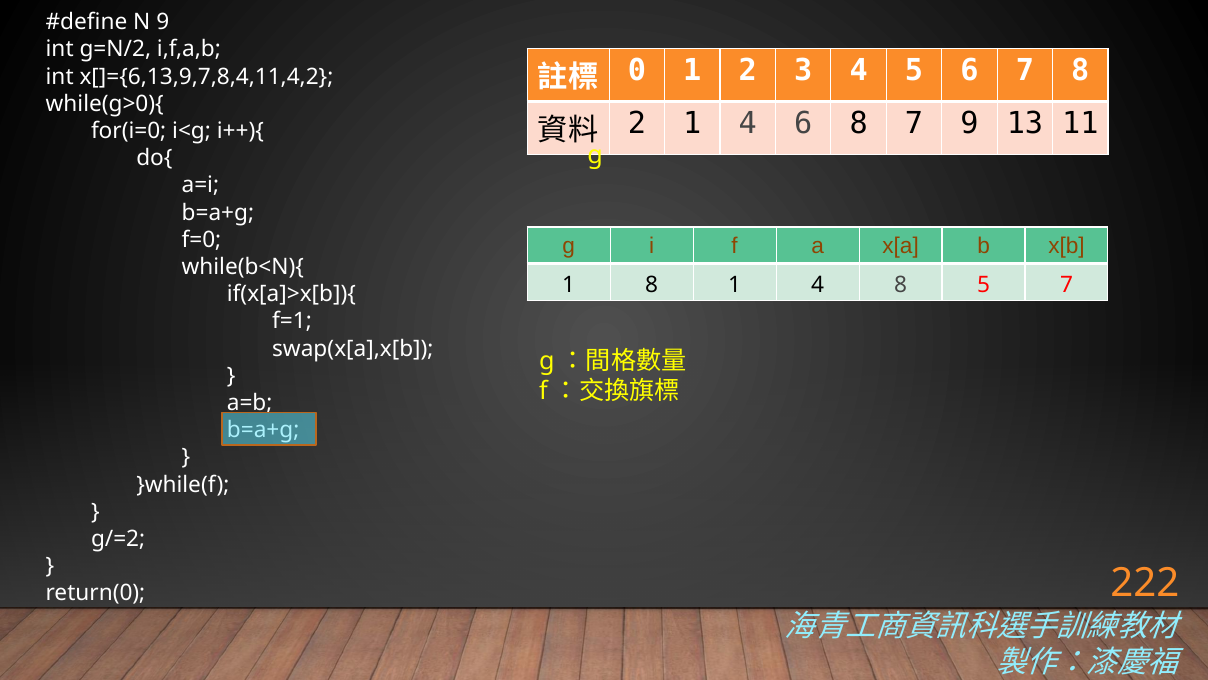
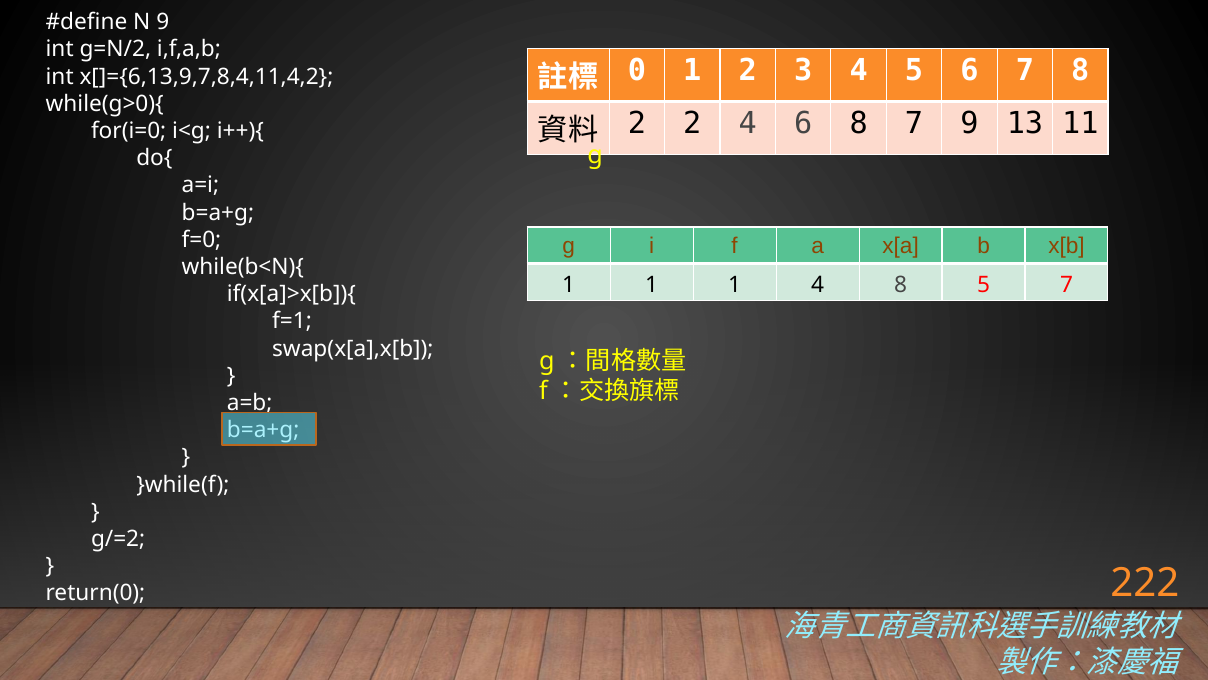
2 1: 1 -> 2
8 at (652, 285): 8 -> 1
